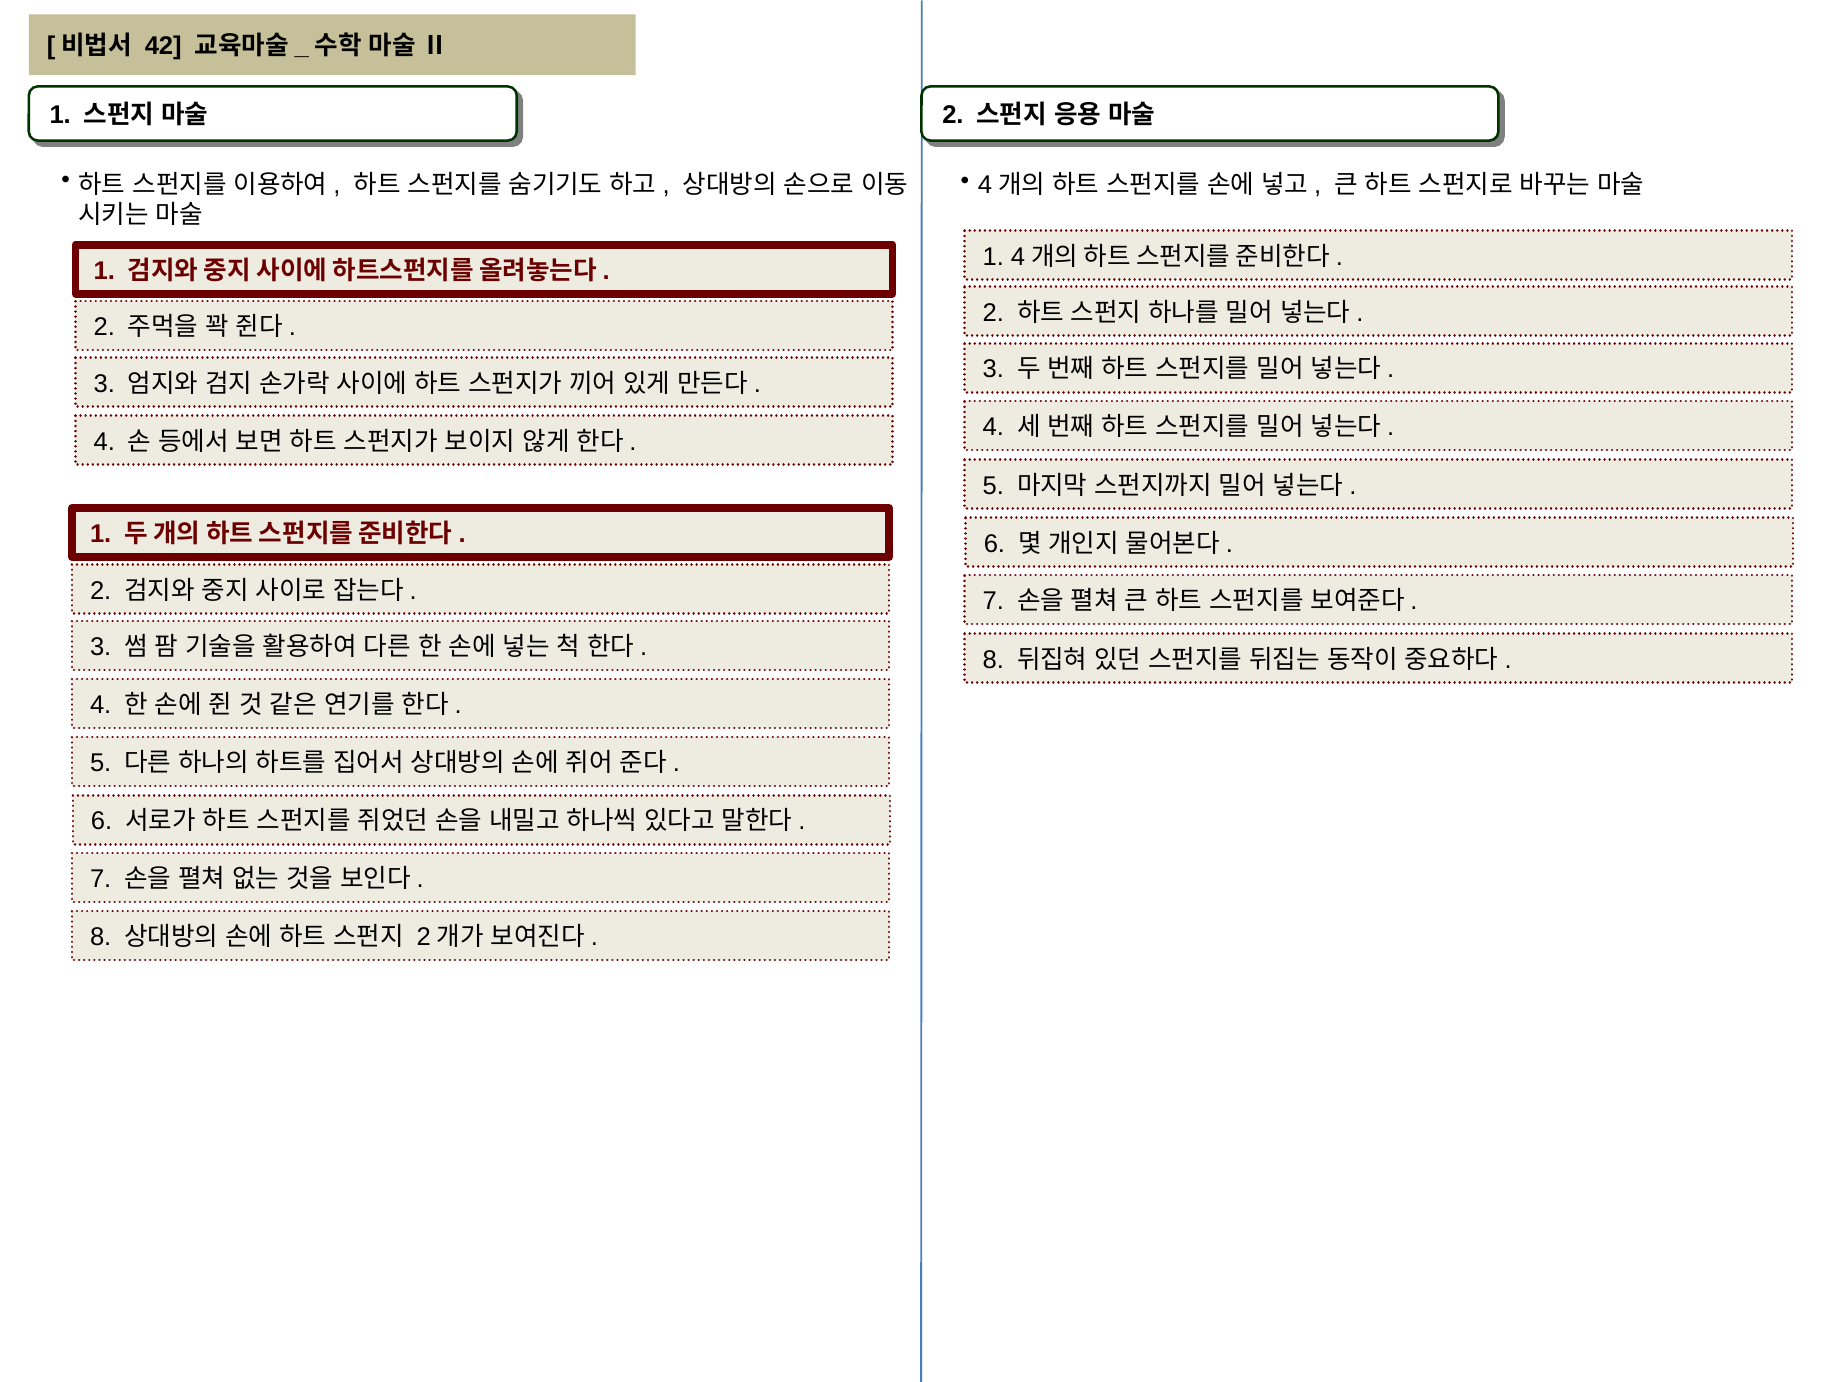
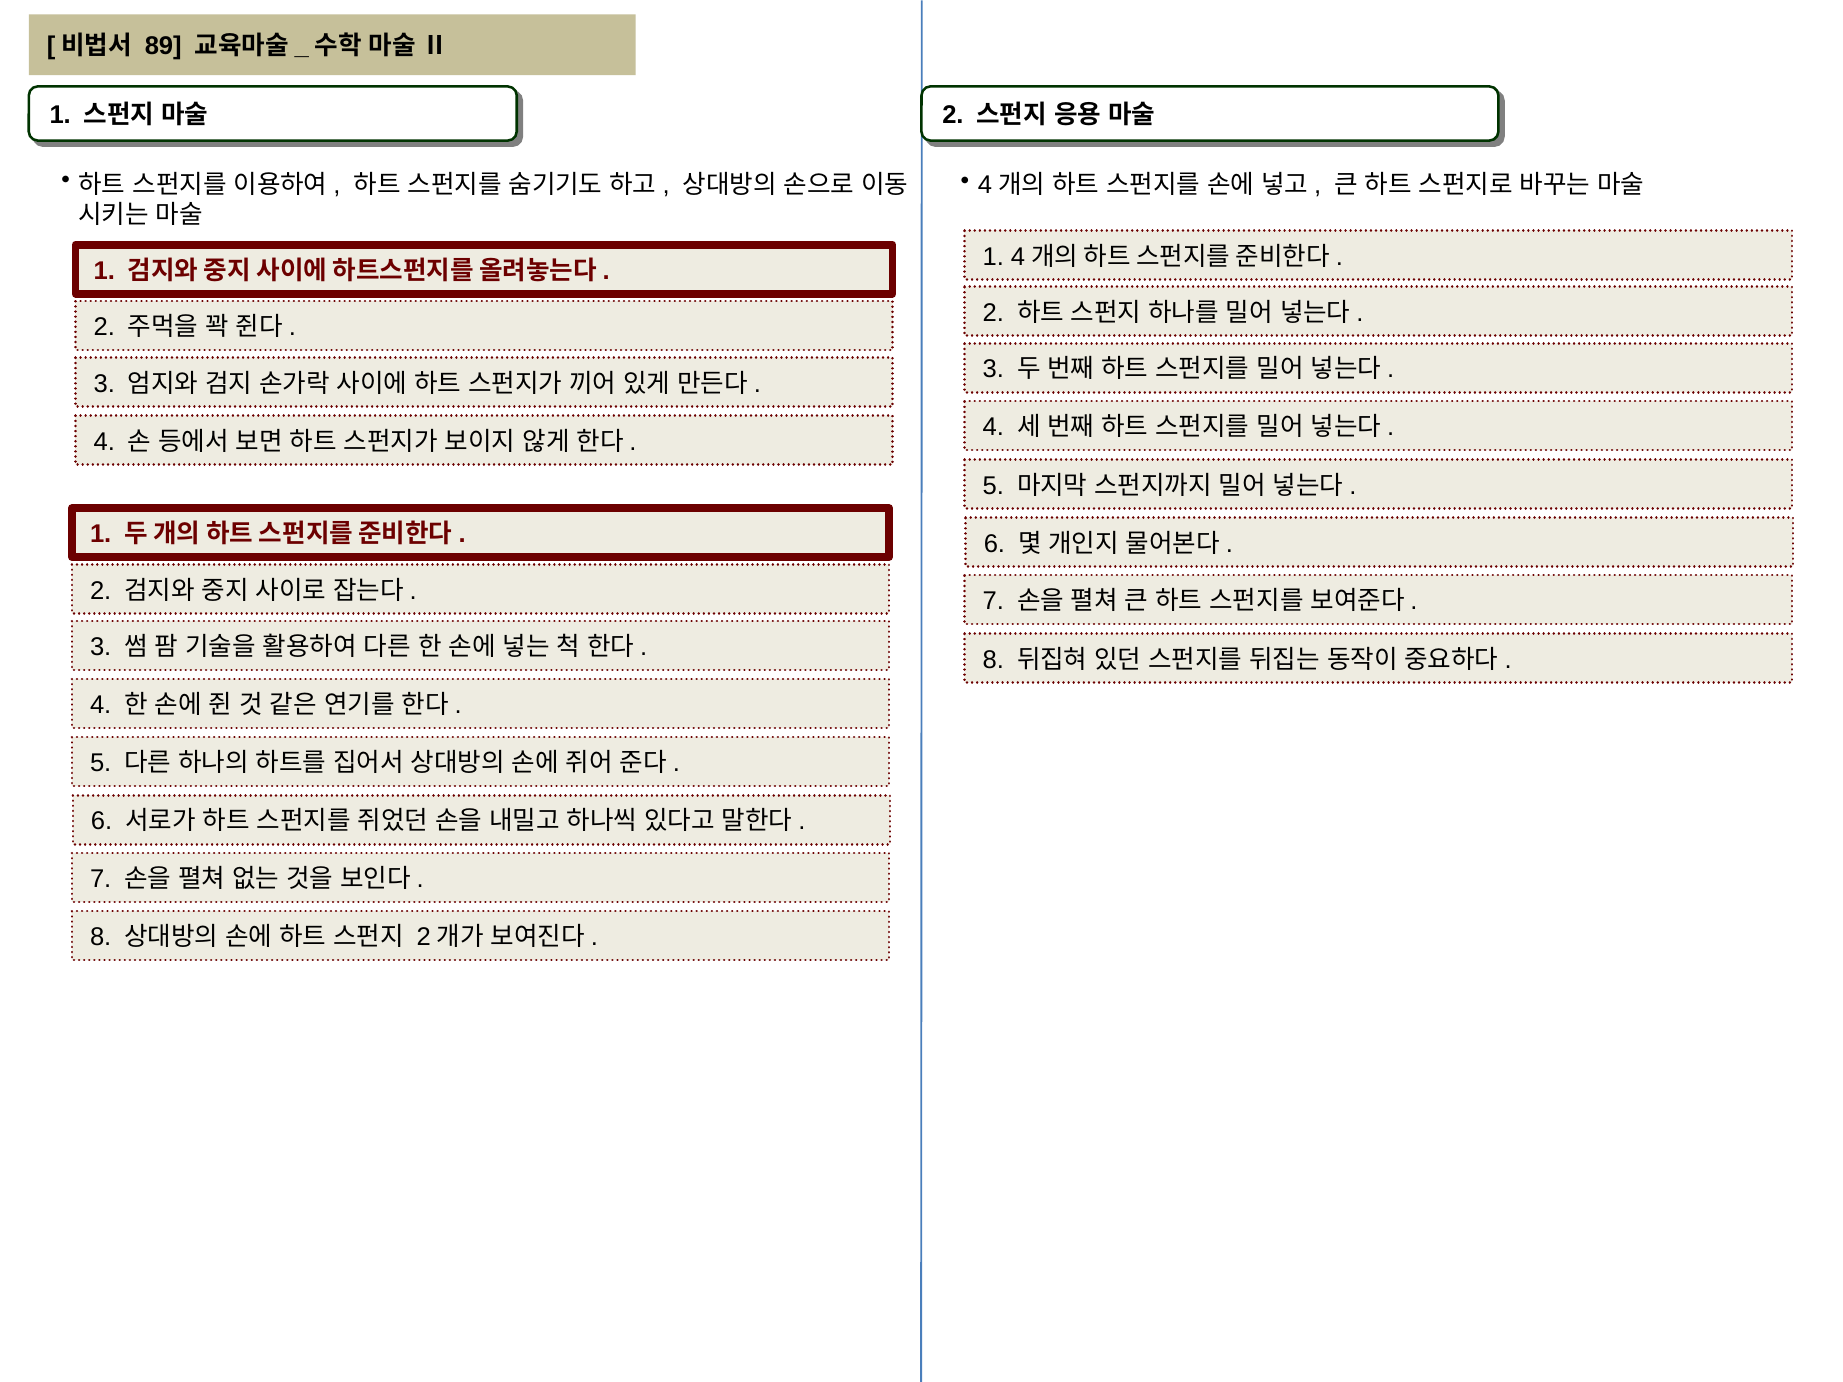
42: 42 -> 89
